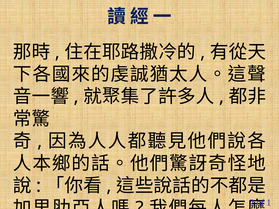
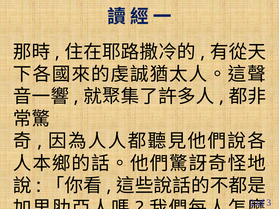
1: 1 -> 3
